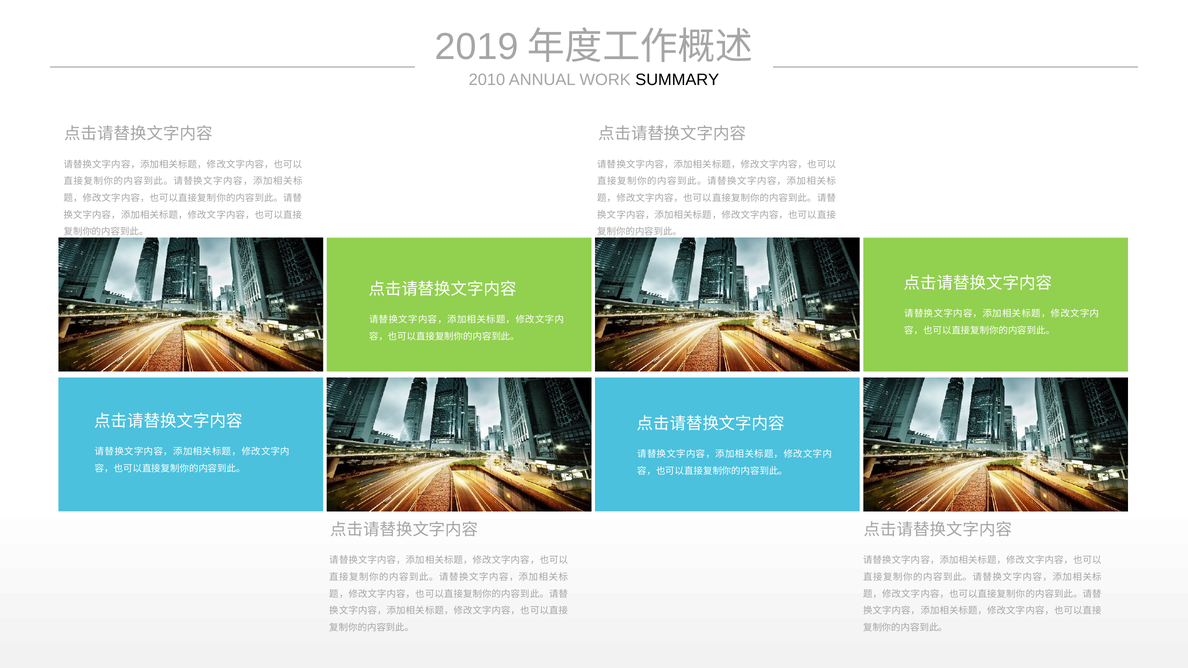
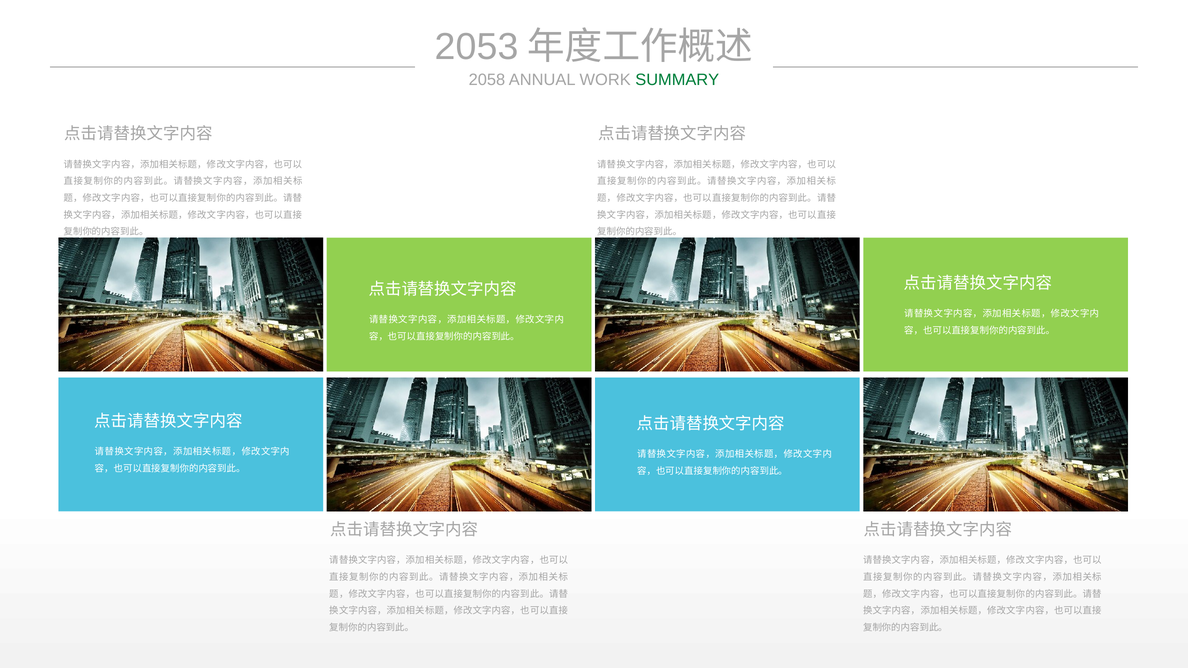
2019: 2019 -> 2053
2010: 2010 -> 2058
SUMMARY colour: black -> green
